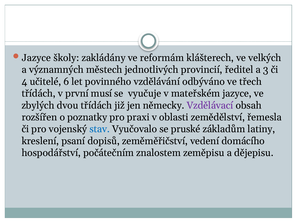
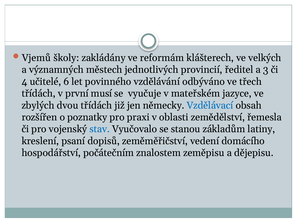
Jazyce at (36, 58): Jazyce -> Vjemů
Vzdělávací colour: purple -> blue
pruské: pruské -> stanou
